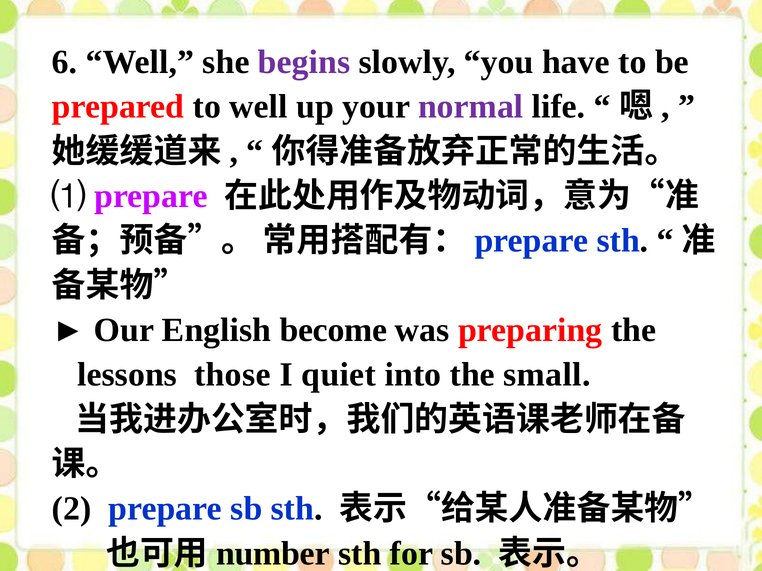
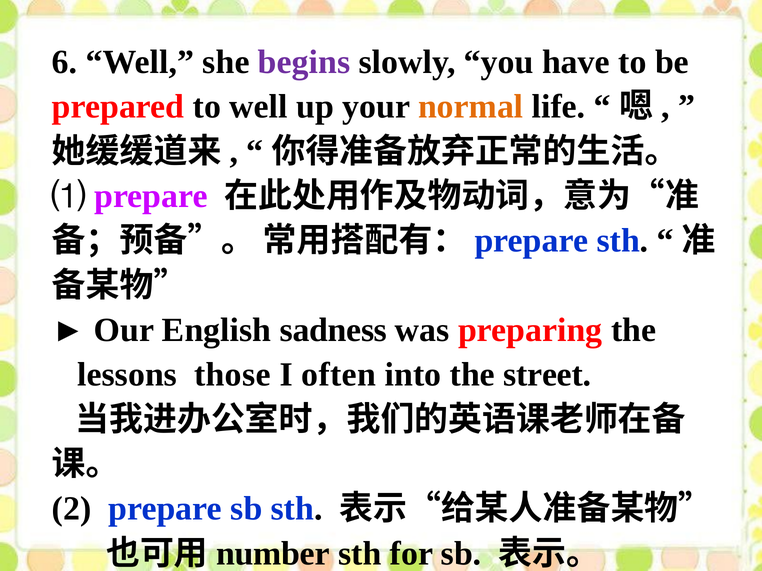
normal colour: purple -> orange
become: become -> sadness
quiet: quiet -> often
small: small -> street
